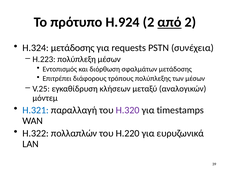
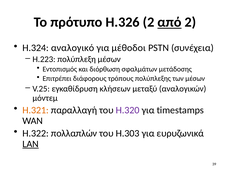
H.924: H.924 -> H.326
H.324 μετάδοσης: μετάδοσης -> αναλογικό
requests: requests -> μέθοδοι
Η.321 colour: blue -> orange
H.220: H.220 -> H.303
LAN underline: none -> present
